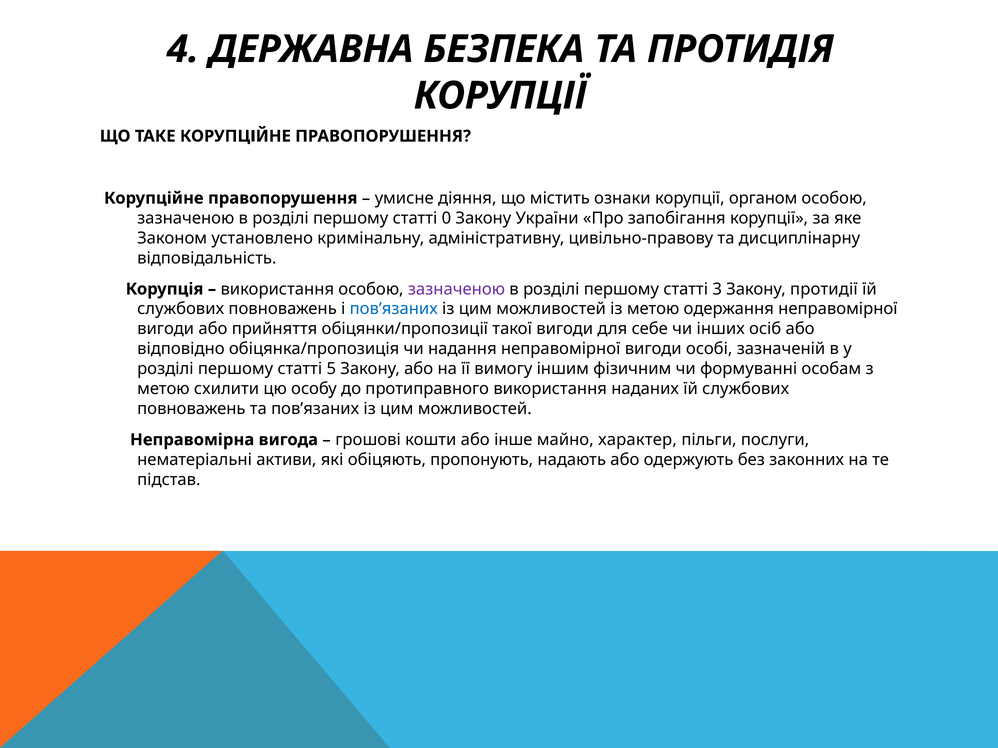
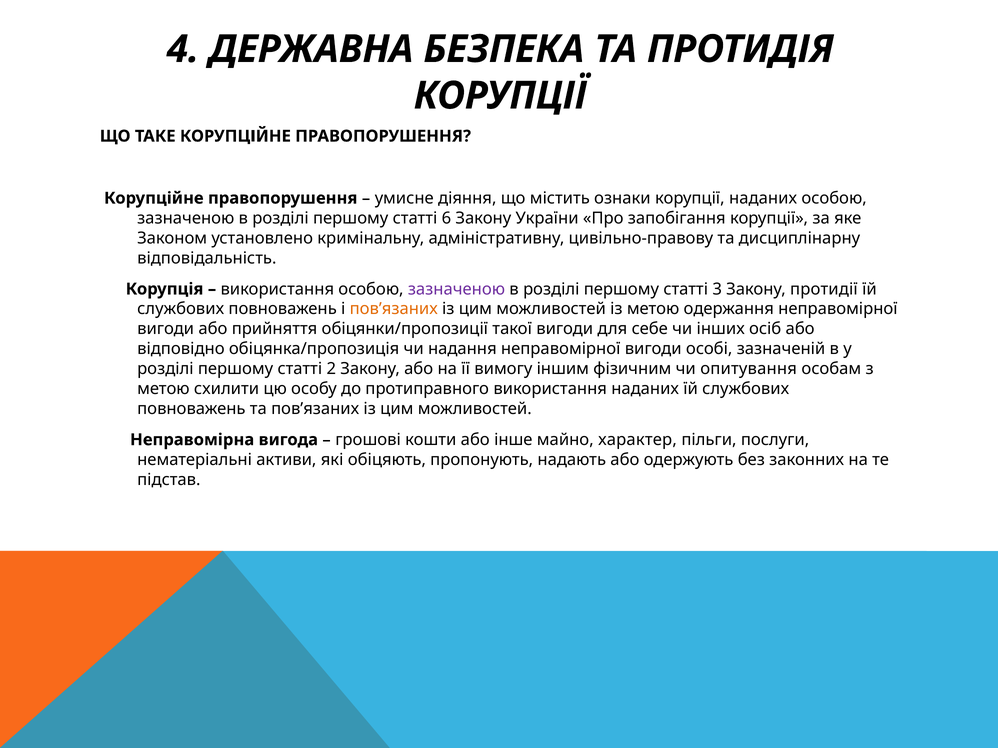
корупції органом: органом -> наданих
0: 0 -> 6
пов’язаних at (394, 309) colour: blue -> orange
5: 5 -> 2
формуванні: формуванні -> опитування
